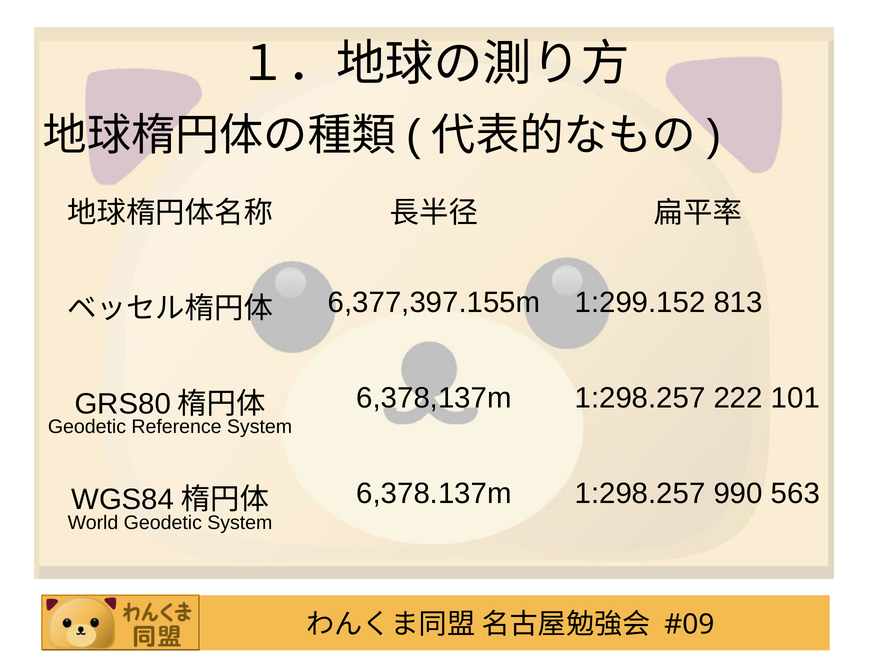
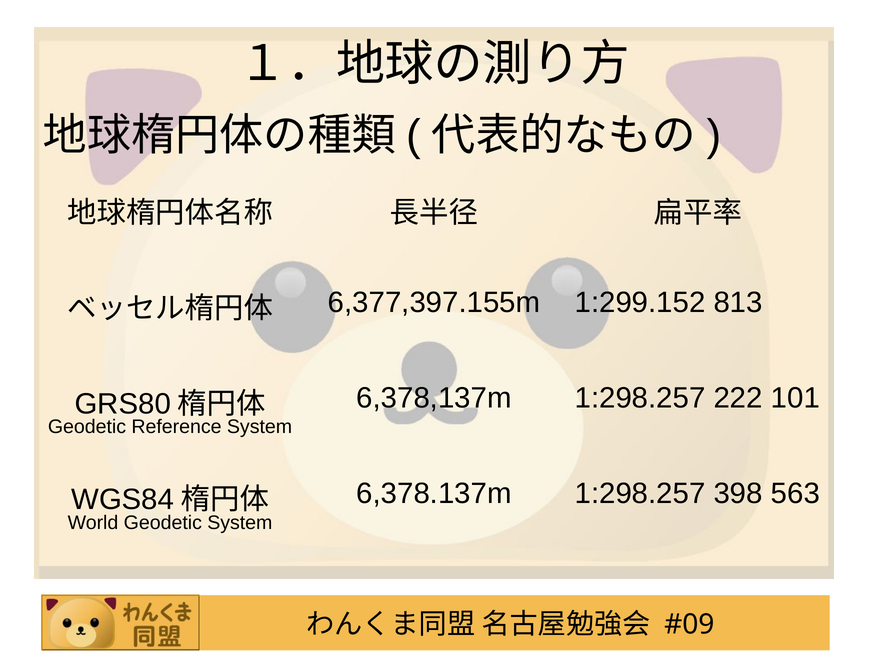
990: 990 -> 398
